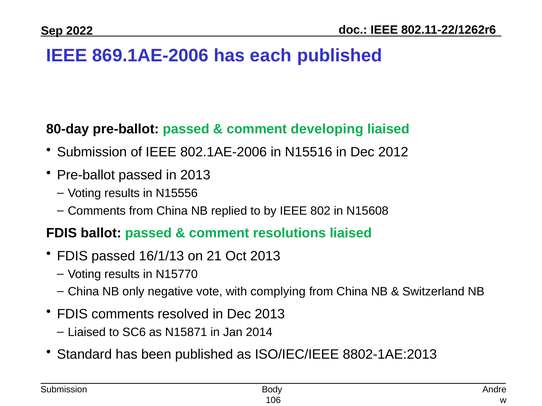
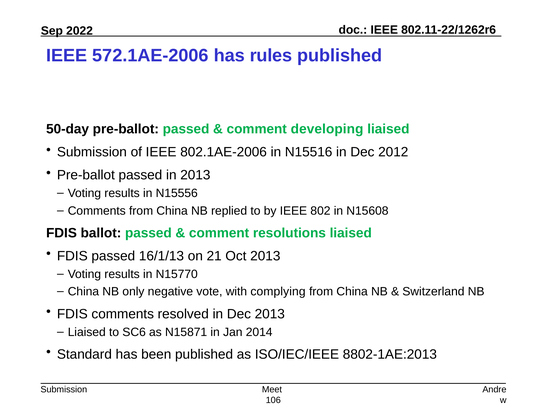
869.1AE-2006: 869.1AE-2006 -> 572.1AE-2006
each: each -> rules
80-day: 80-day -> 50-day
Body: Body -> Meet
